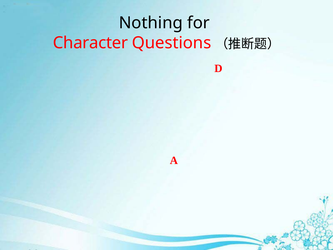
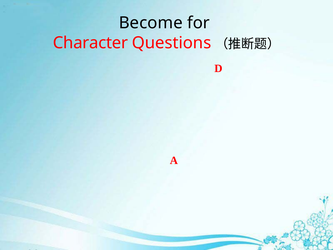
Nothing at (151, 23): Nothing -> Become
